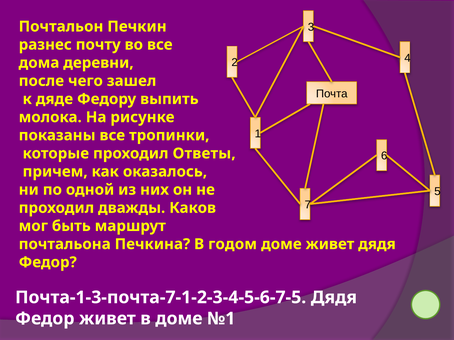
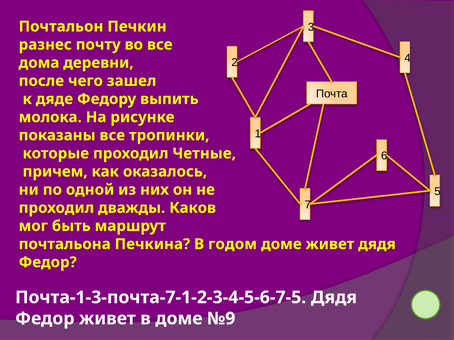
Ответы: Ответы -> Четные
№1: №1 -> №9
